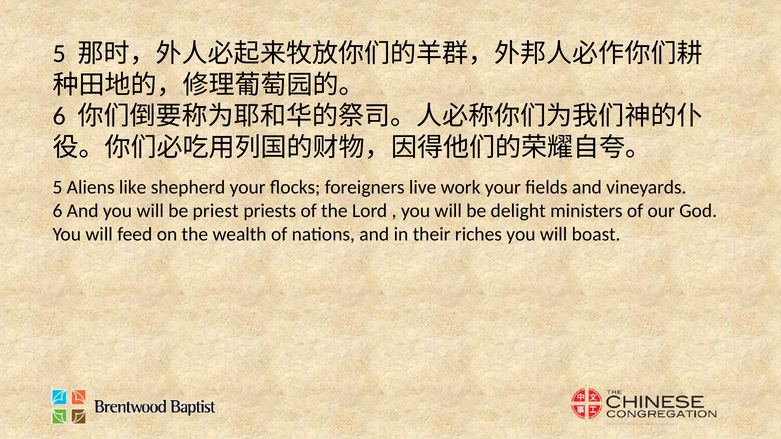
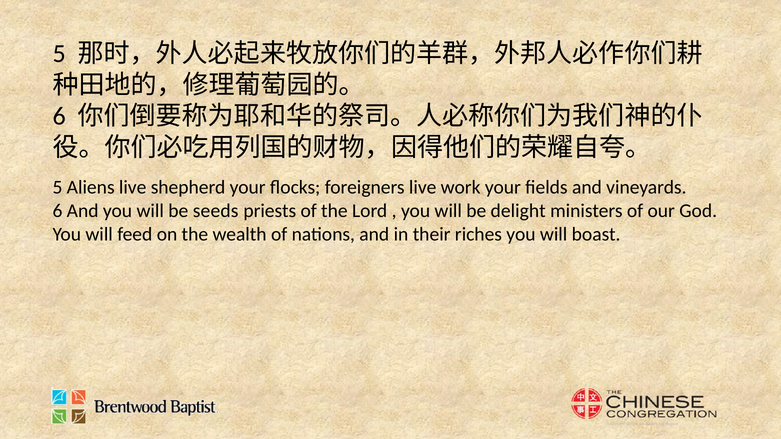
Aliens like: like -> live
priest: priest -> seeds
